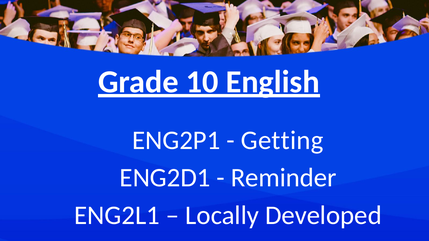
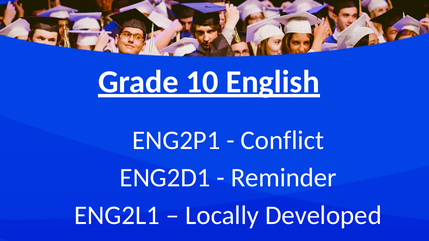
Getting: Getting -> Conflict
